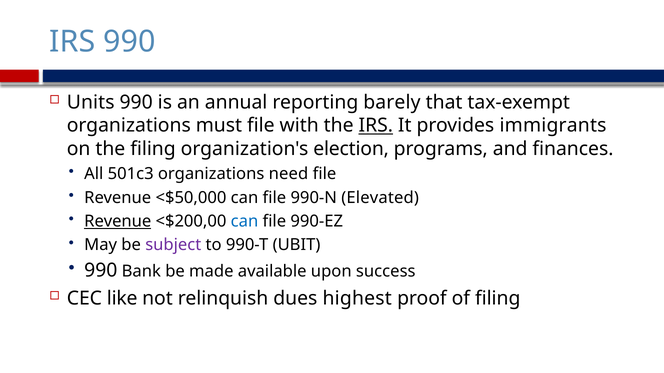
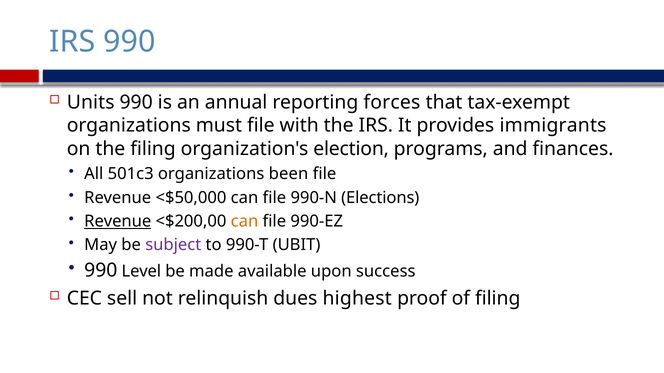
barely: barely -> forces
IRS at (376, 126) underline: present -> none
need: need -> been
Elevated: Elevated -> Elections
can at (245, 222) colour: blue -> orange
Bank: Bank -> Level
like: like -> sell
